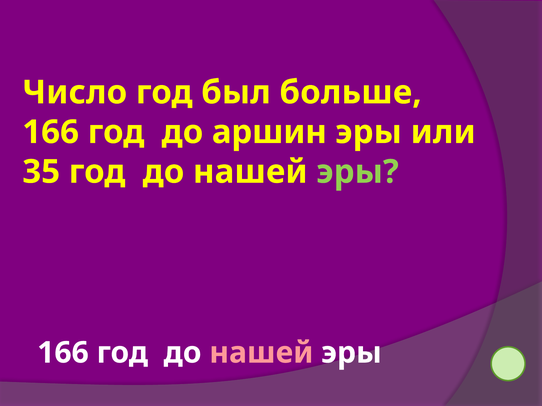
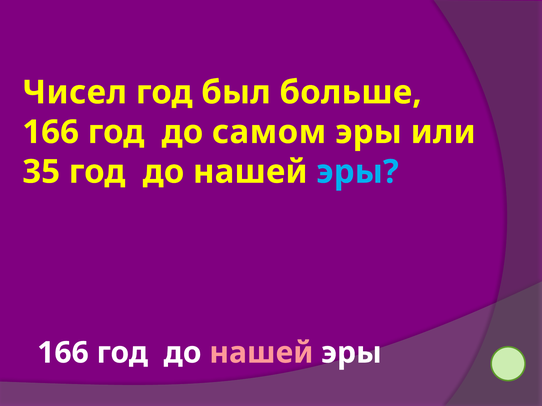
Число: Число -> Чисел
аршин: аршин -> самом
эры at (358, 172) colour: light green -> light blue
